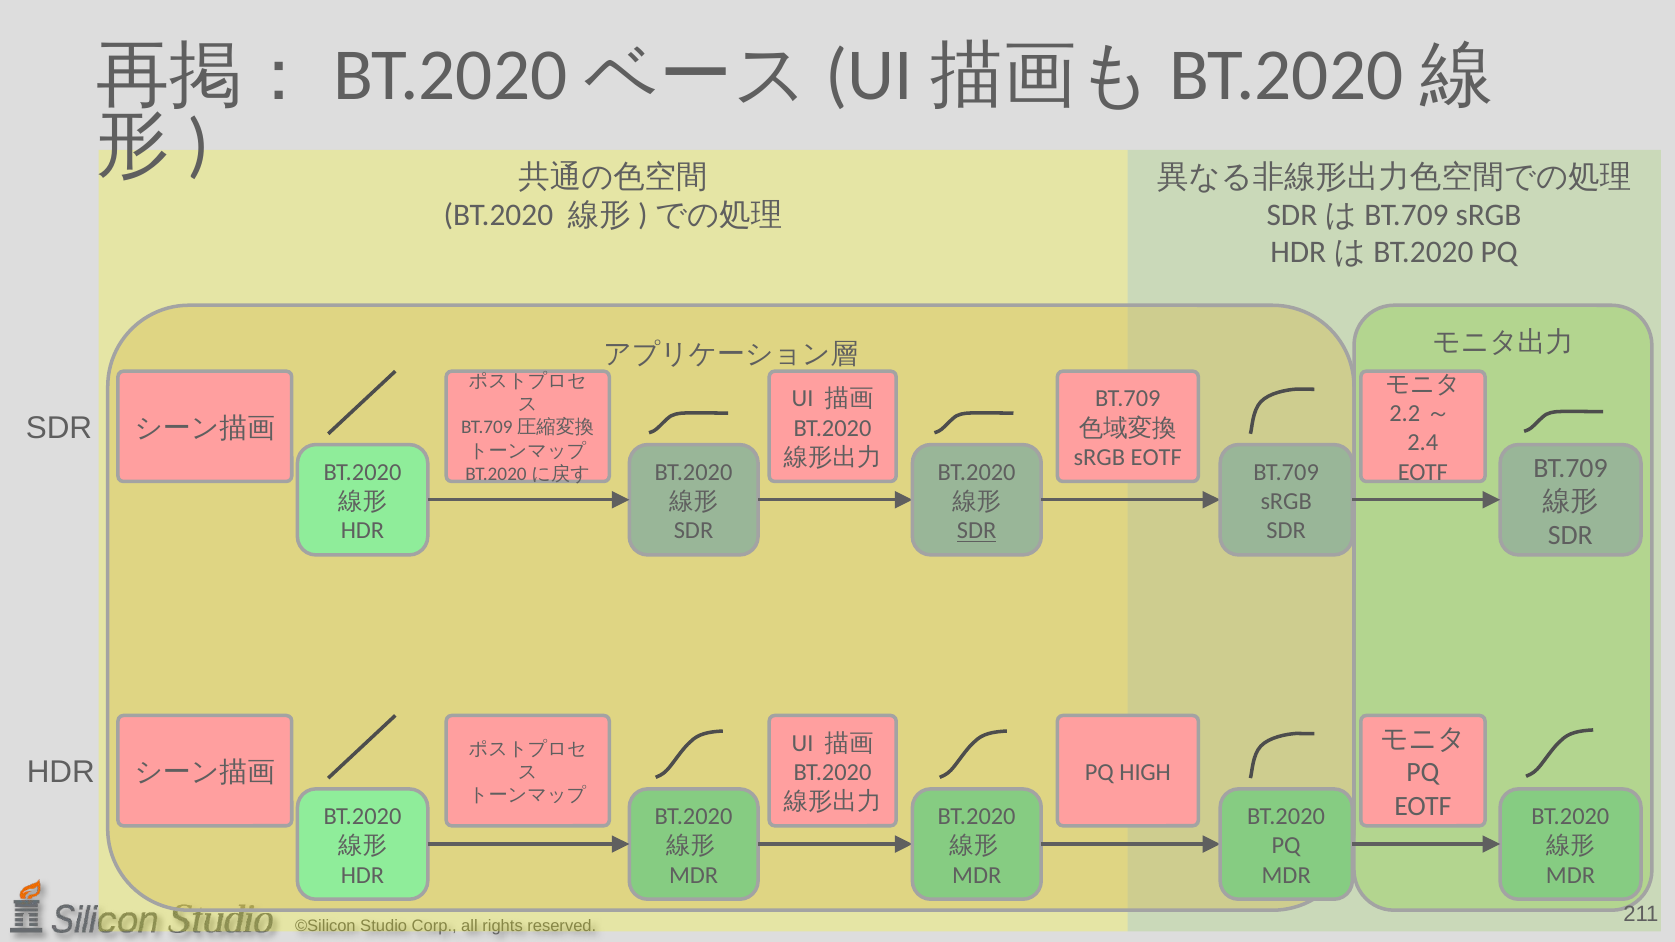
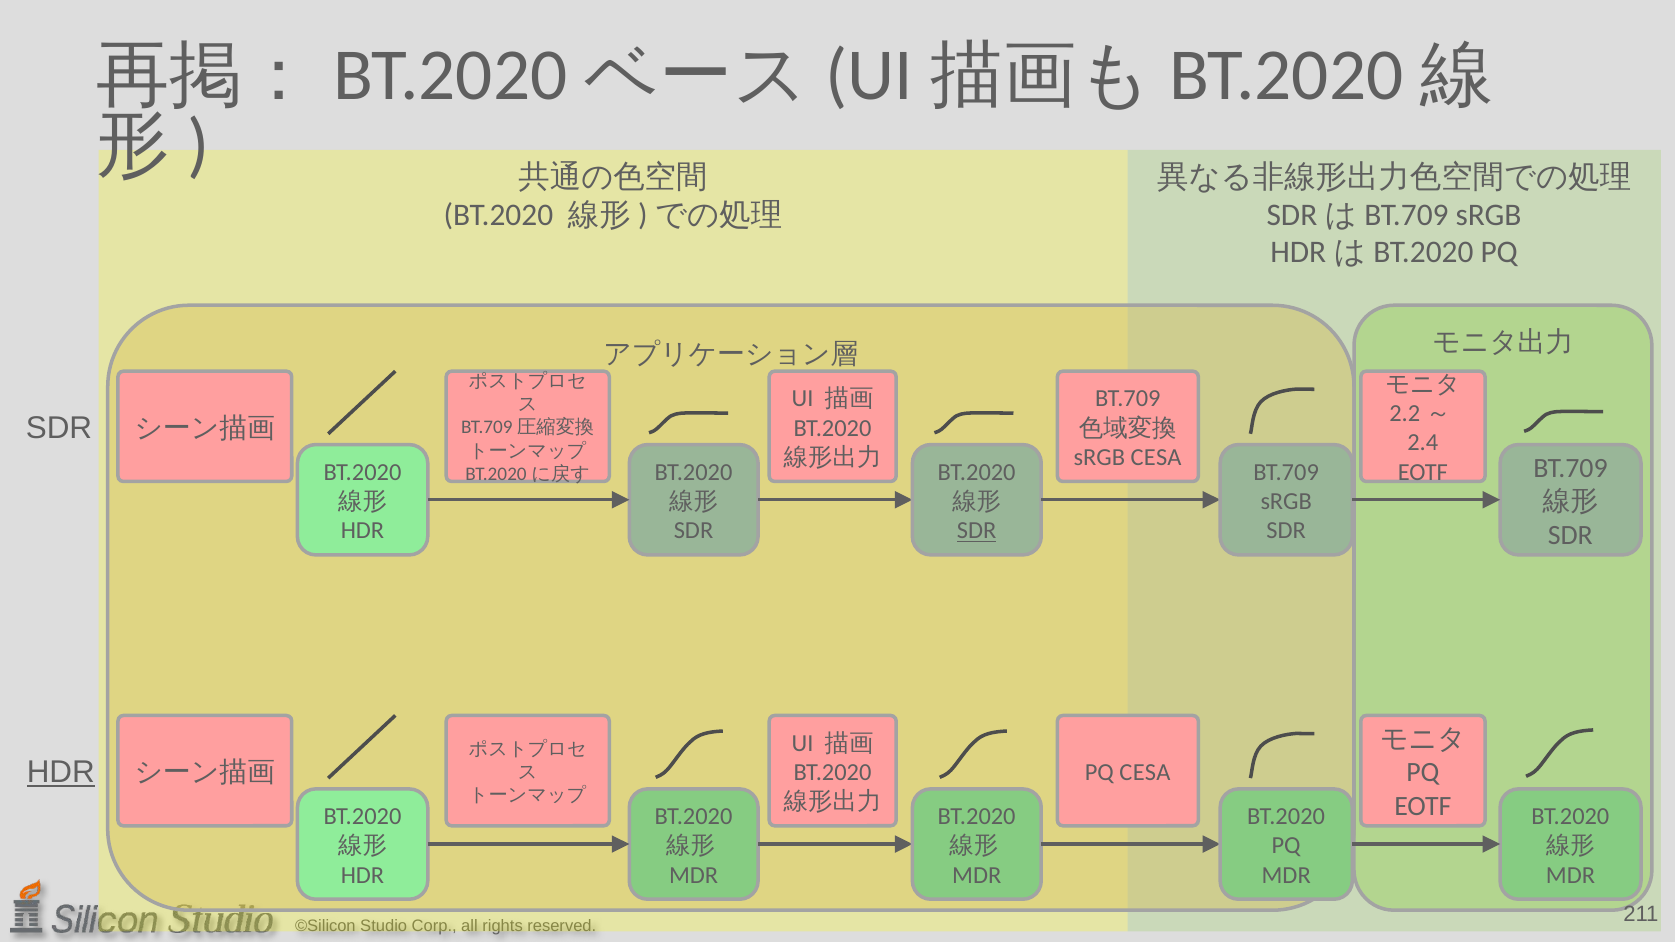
sRGB EOTF: EOTF -> CESA
HDR at (61, 773) underline: none -> present
PQ HIGH: HIGH -> CESA
